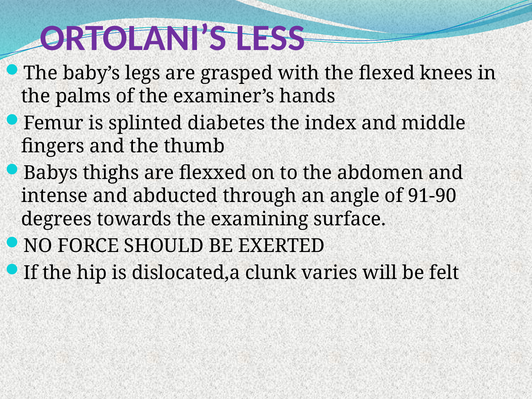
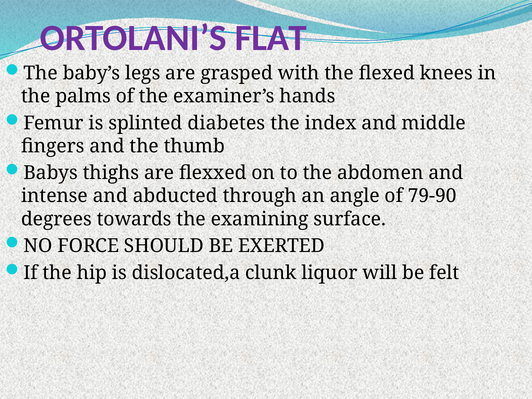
LESS: LESS -> FLAT
91-90: 91-90 -> 79-90
varies: varies -> liquor
